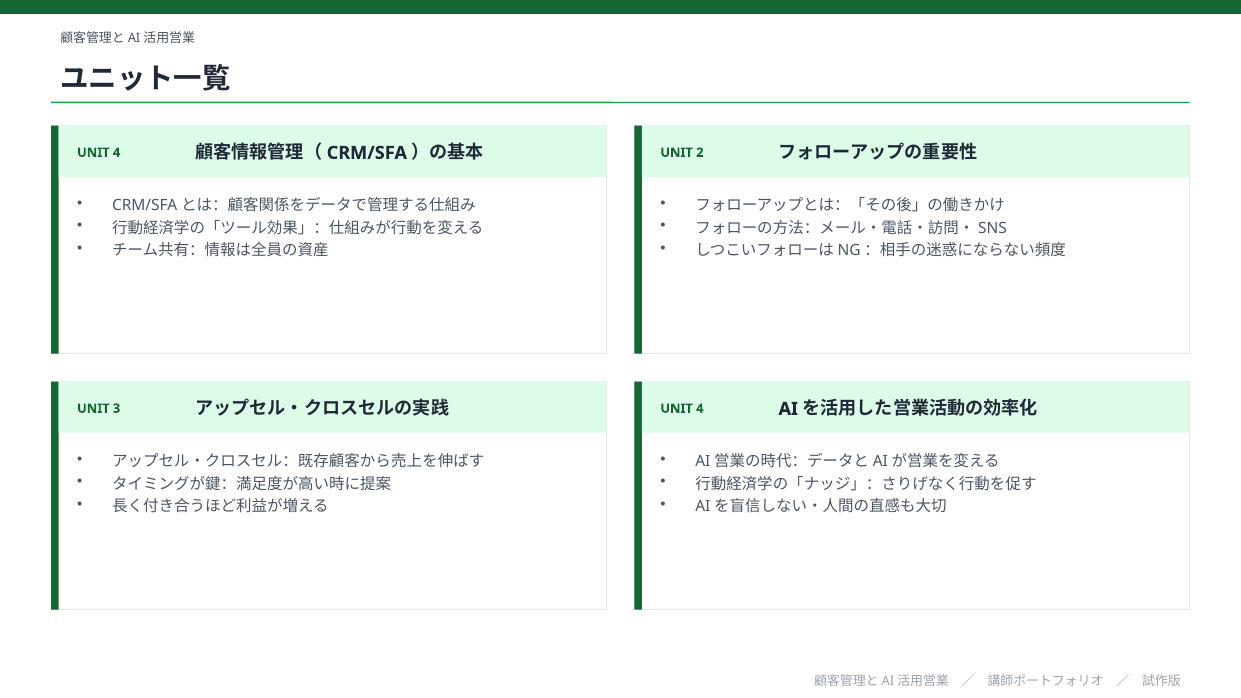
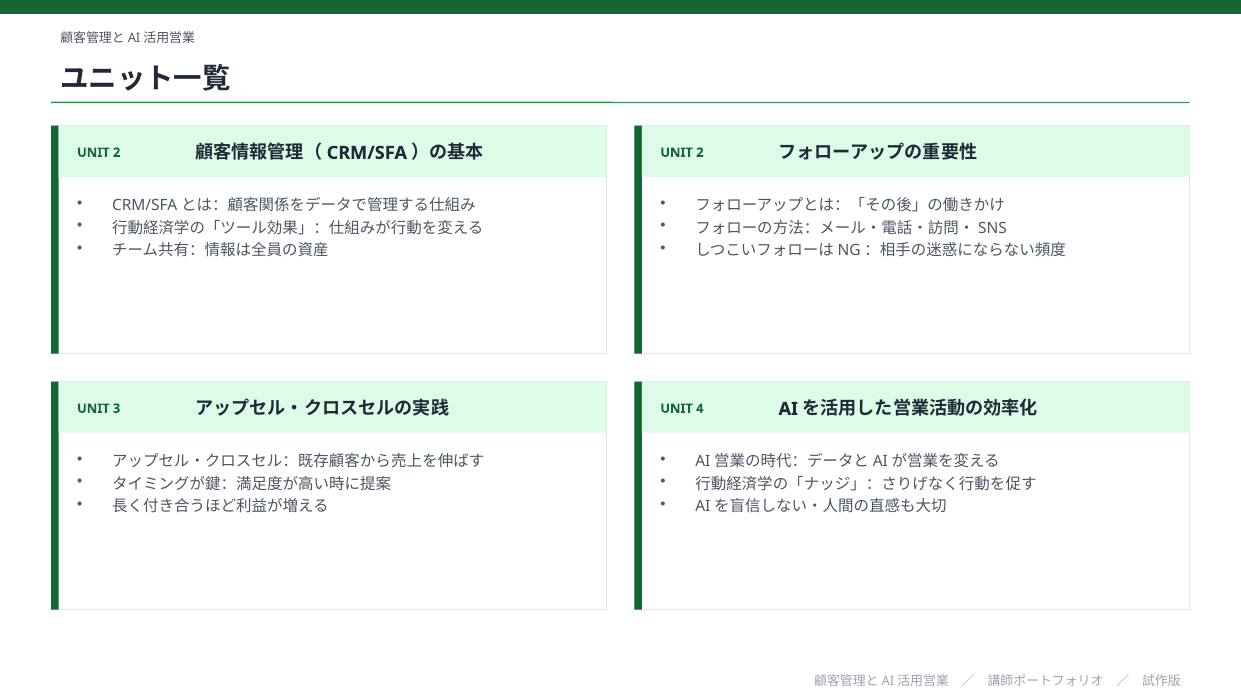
4 at (117, 153): 4 -> 2
